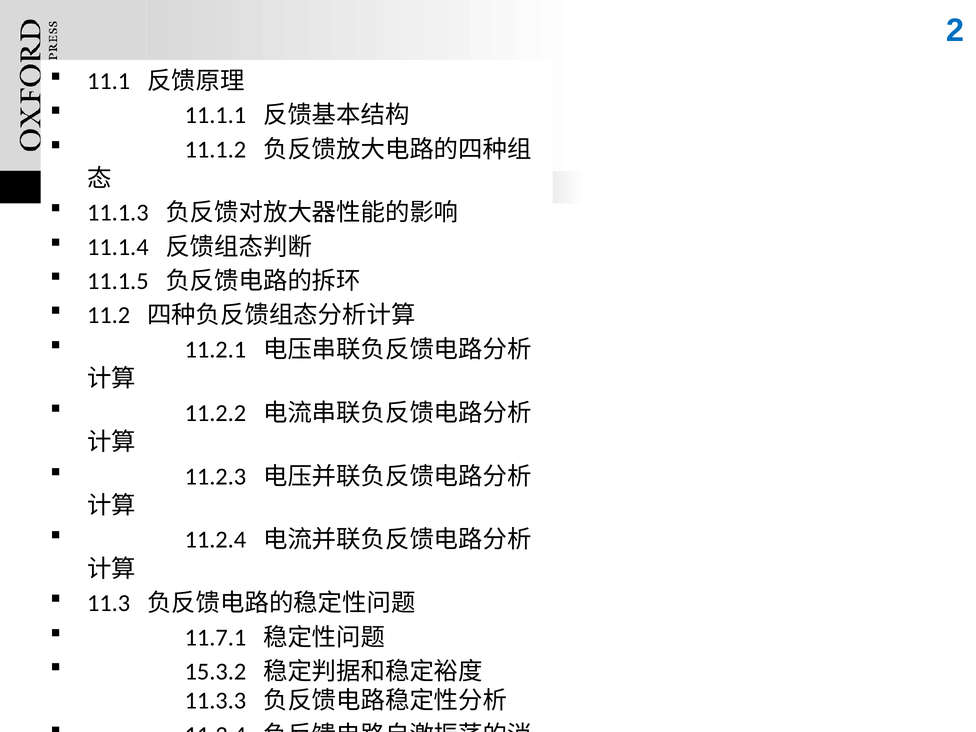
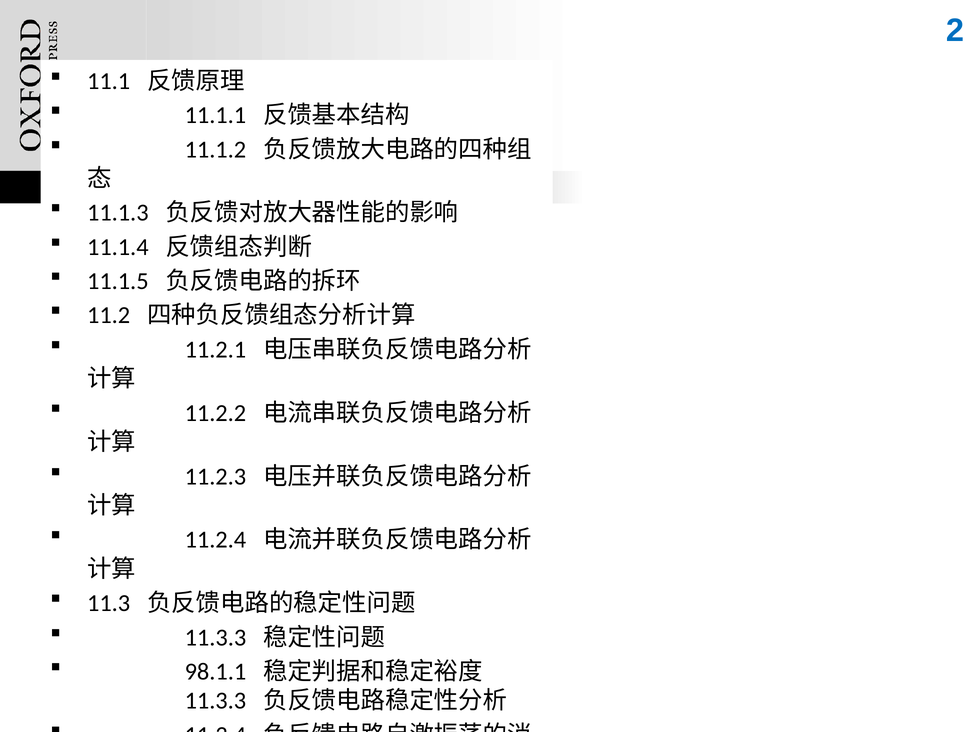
11.7.1 at (215, 637): 11.7.1 -> 11.3.3
15.3.2: 15.3.2 -> 98.1.1
